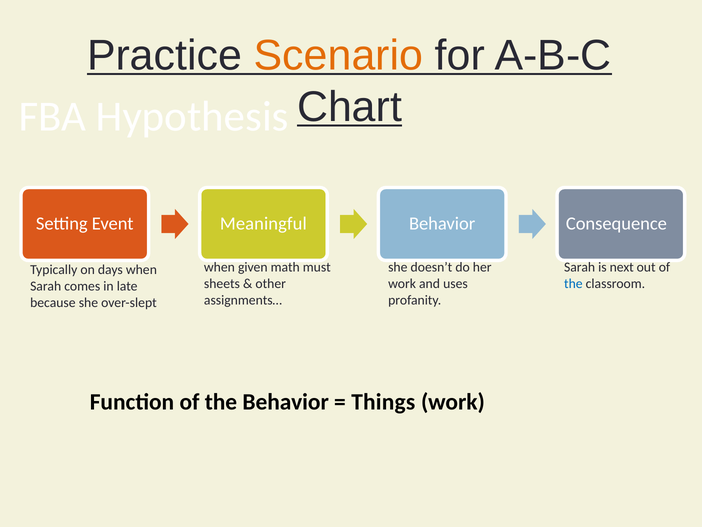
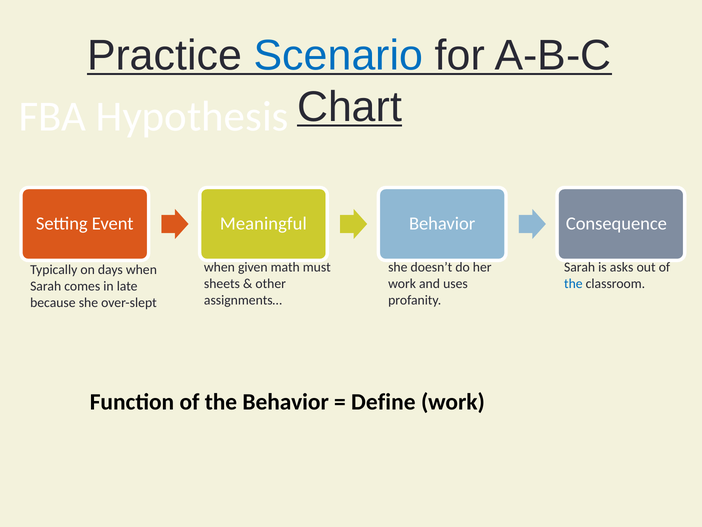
Scenario colour: orange -> blue
next: next -> asks
Things: Things -> Define
